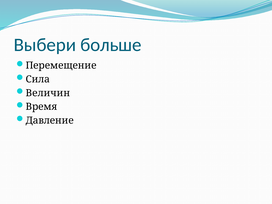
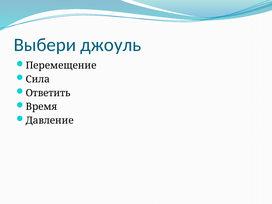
больше: больше -> джоуль
Величин: Величин -> Ответить
